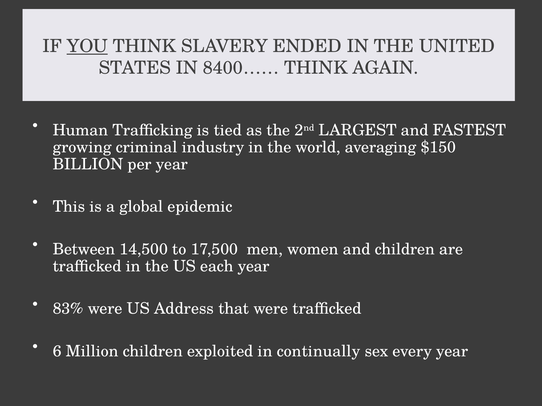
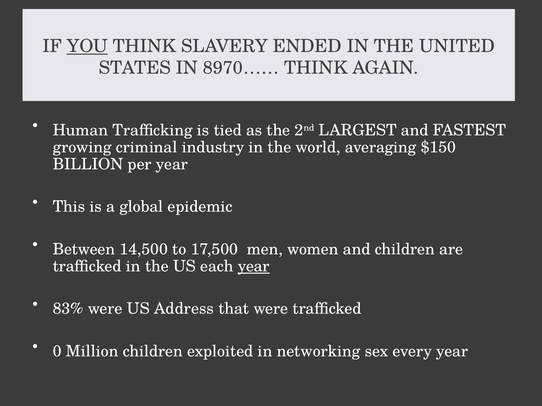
8400……: 8400…… -> 8970……
year at (254, 267) underline: none -> present
6: 6 -> 0
continually: continually -> networking
